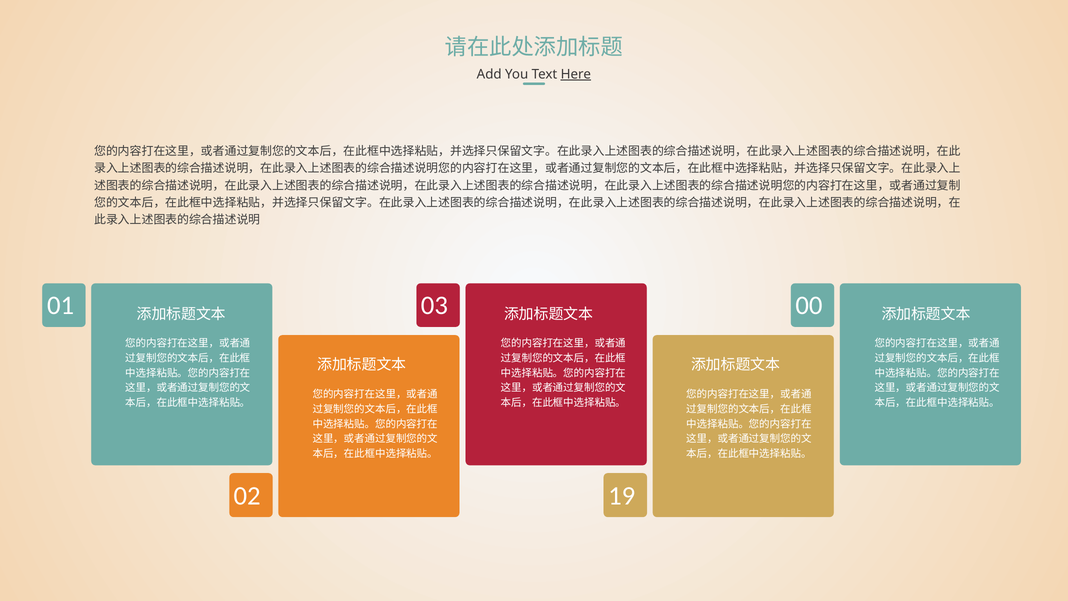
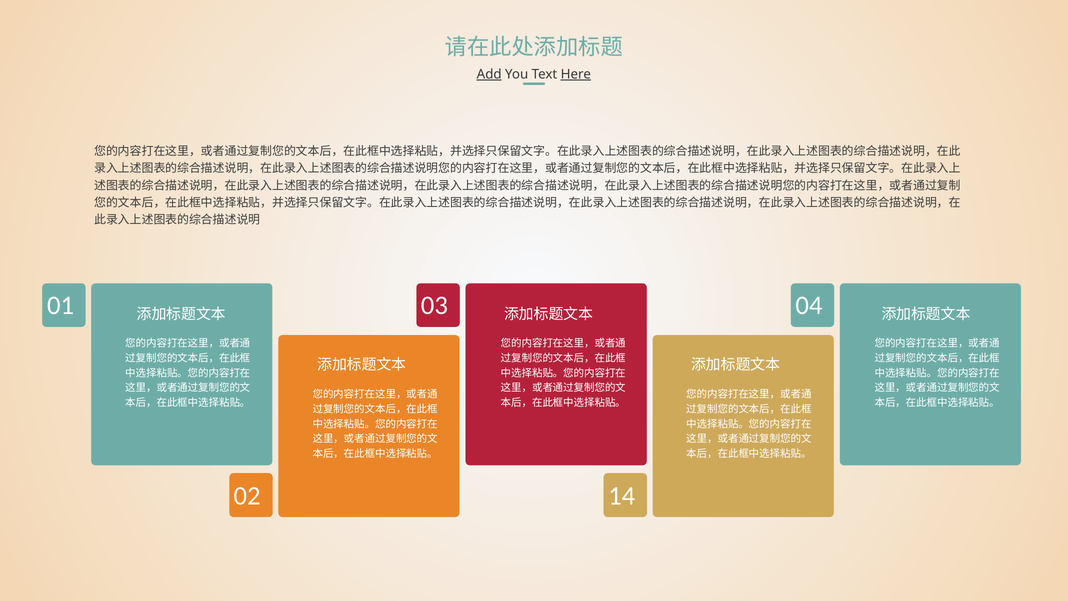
Add underline: none -> present
00: 00 -> 04
19: 19 -> 14
